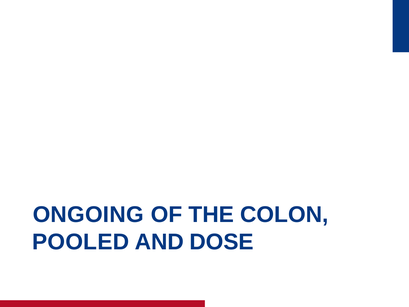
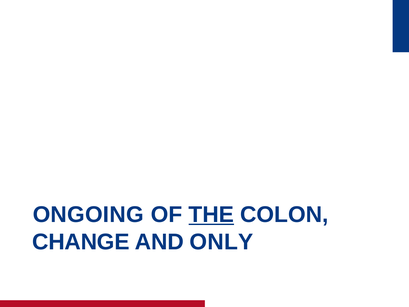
THE underline: none -> present
POOLED: POOLED -> CHANGE
DOSE: DOSE -> ONLY
